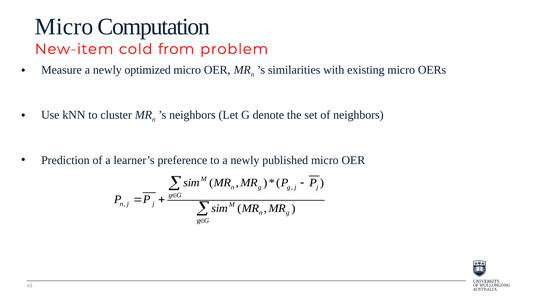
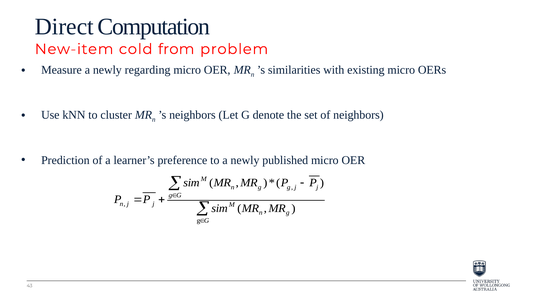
Micro at (64, 27): Micro -> Direct
optimized: optimized -> regarding
